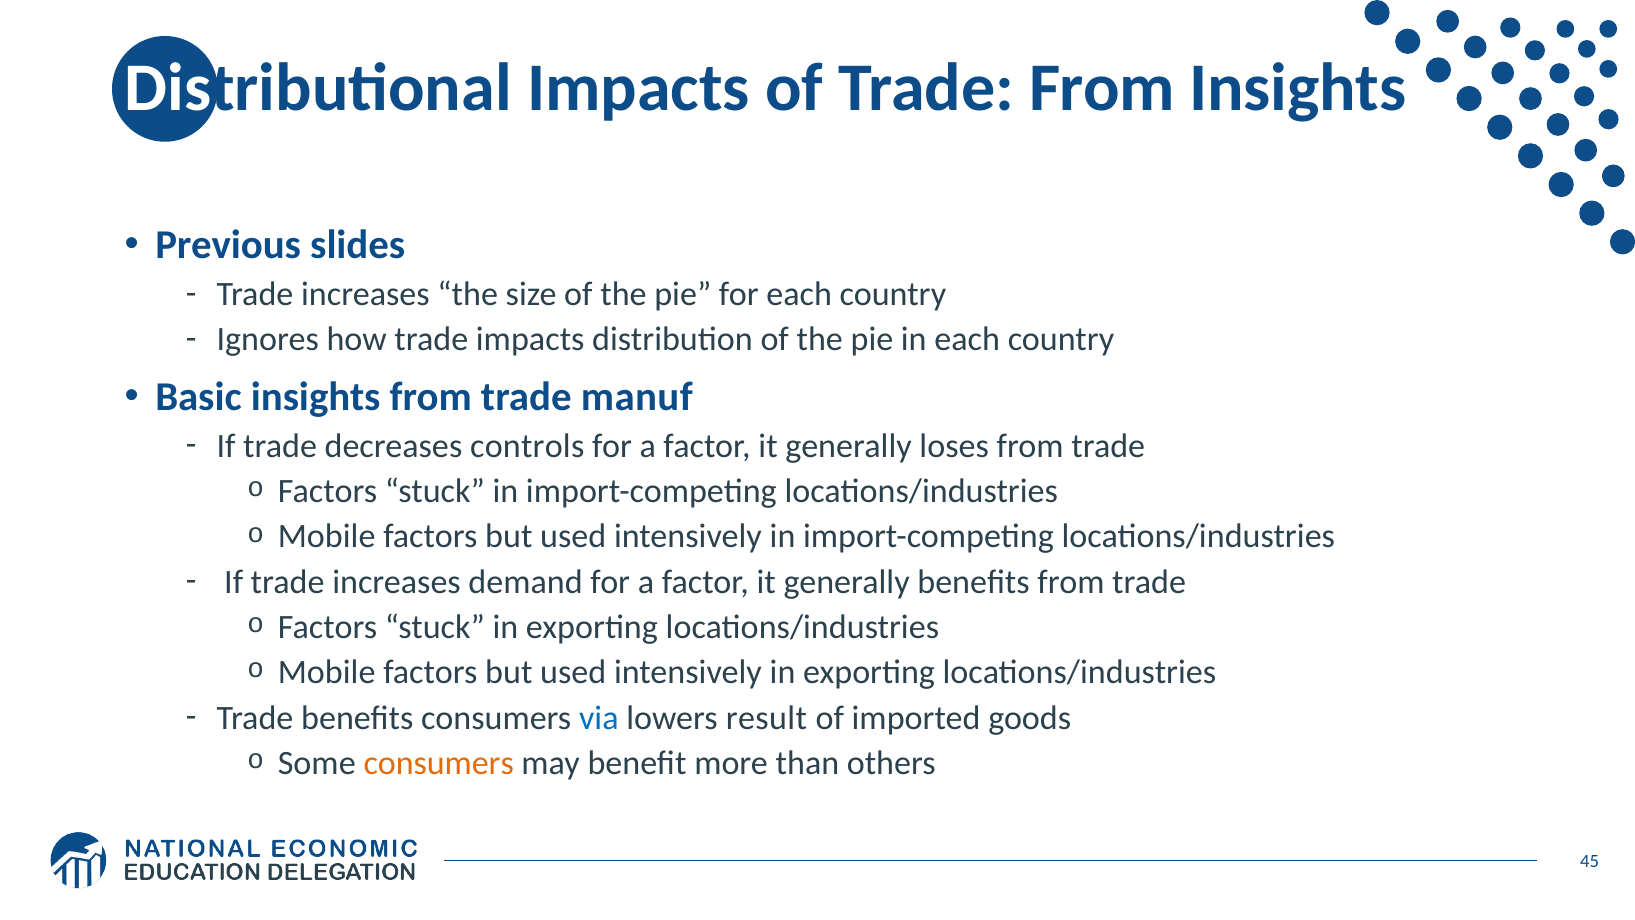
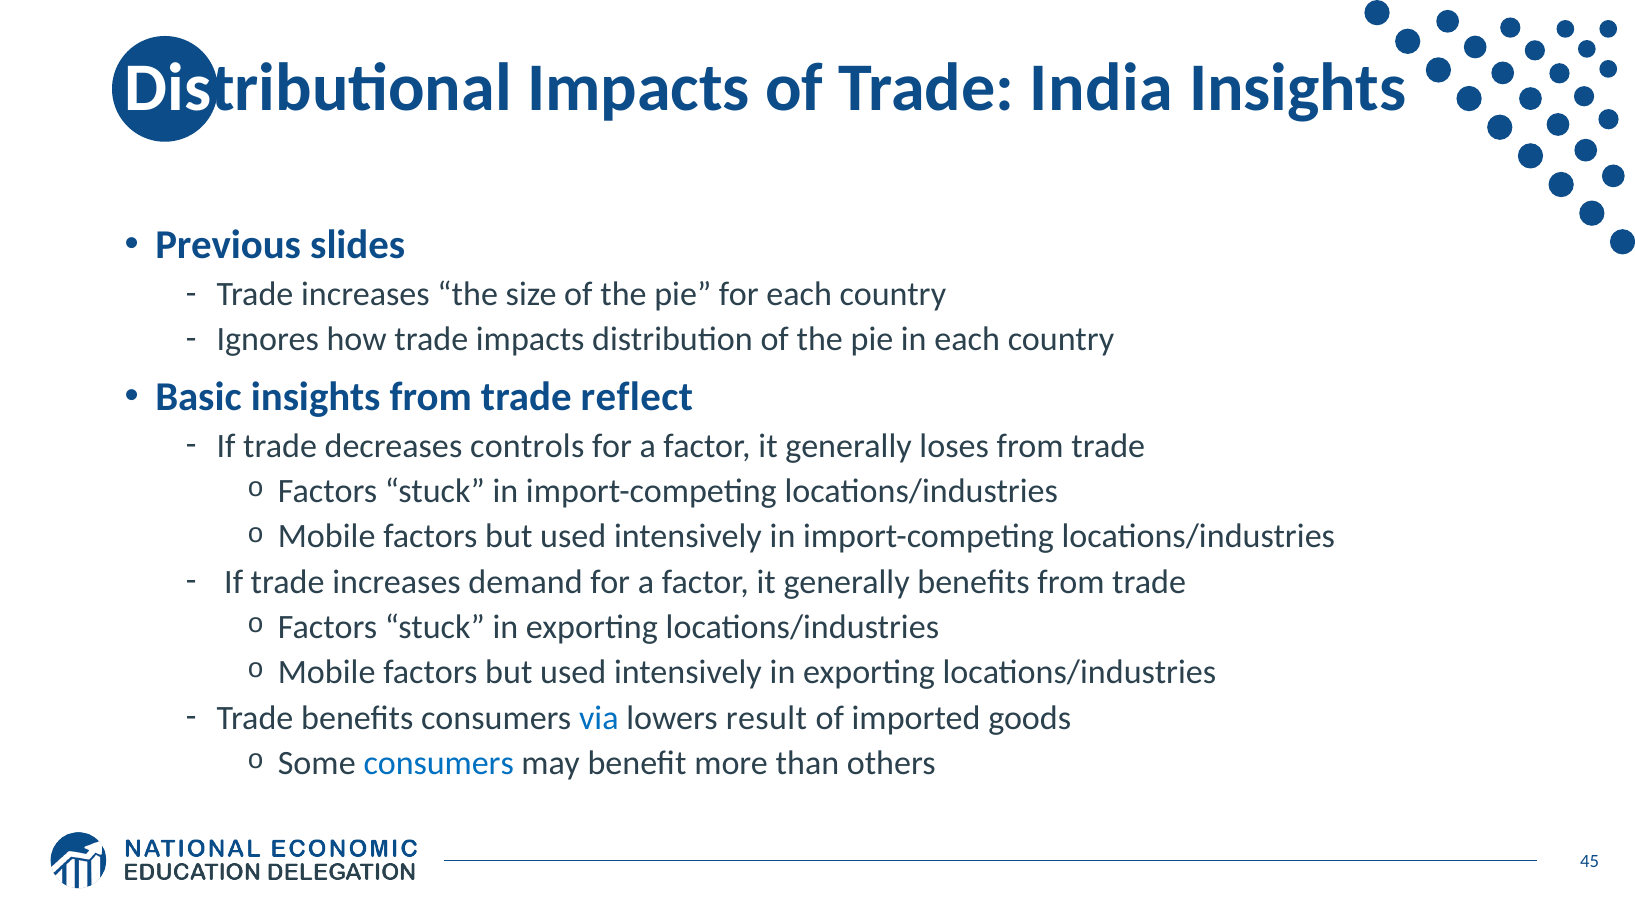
Trade From: From -> India
manuf: manuf -> reflect
consumers at (439, 763) colour: orange -> blue
